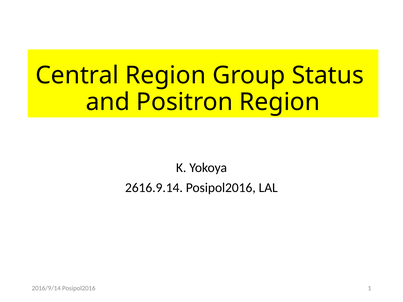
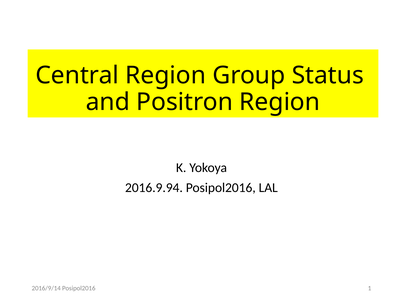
2616.9.14: 2616.9.14 -> 2016.9.94
